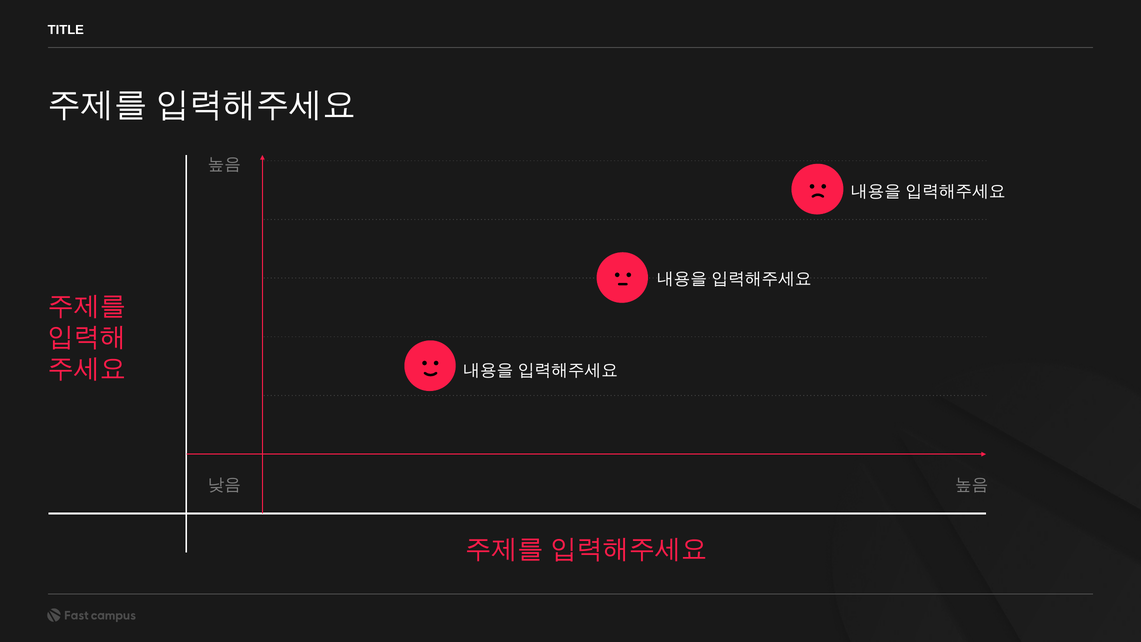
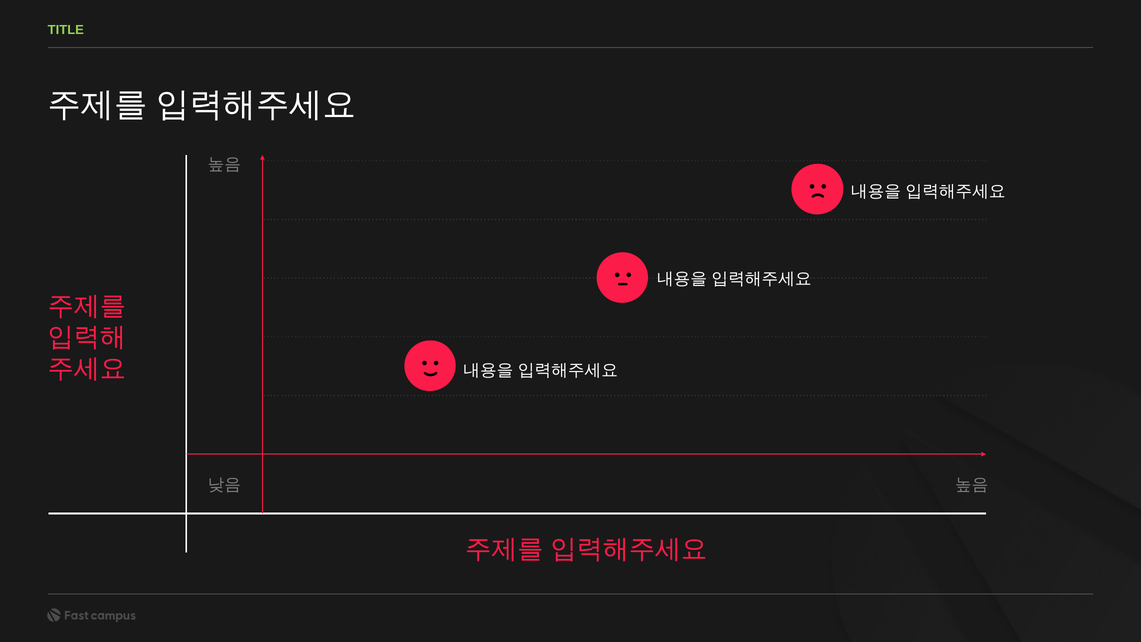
TITLE colour: white -> light green
